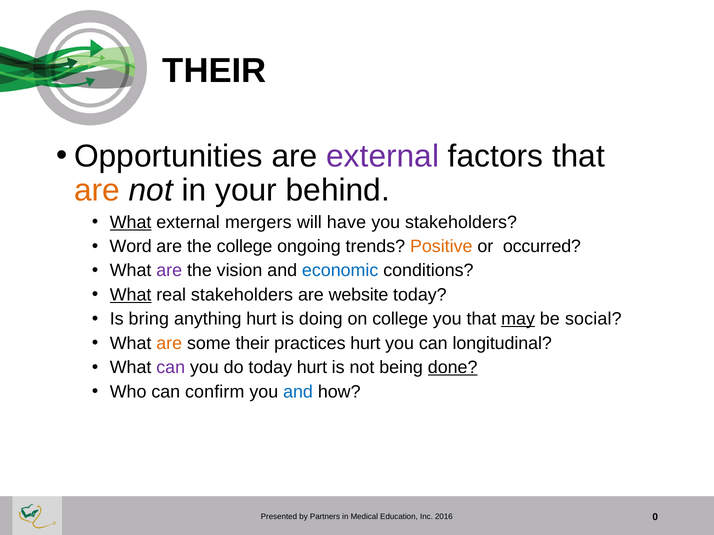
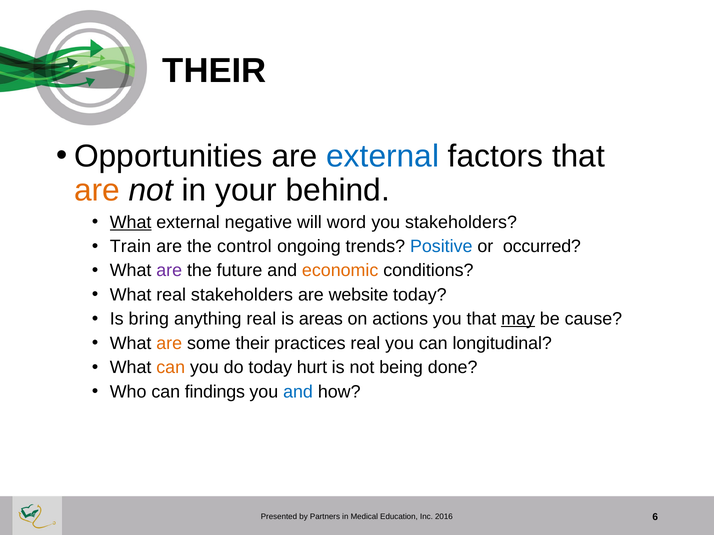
external at (383, 156) colour: purple -> blue
mergers: mergers -> negative
have: have -> word
Word: Word -> Train
the college: college -> control
Positive colour: orange -> blue
vision: vision -> future
economic colour: blue -> orange
What at (131, 295) underline: present -> none
anything hurt: hurt -> real
doing: doing -> areas
on college: college -> actions
social: social -> cause
practices hurt: hurt -> real
can at (171, 368) colour: purple -> orange
done underline: present -> none
confirm: confirm -> findings
0: 0 -> 6
